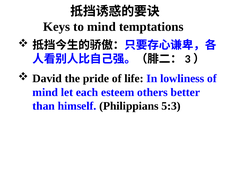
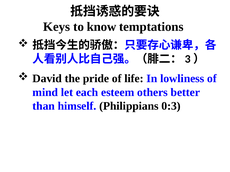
to mind: mind -> know
5:3: 5:3 -> 0:3
